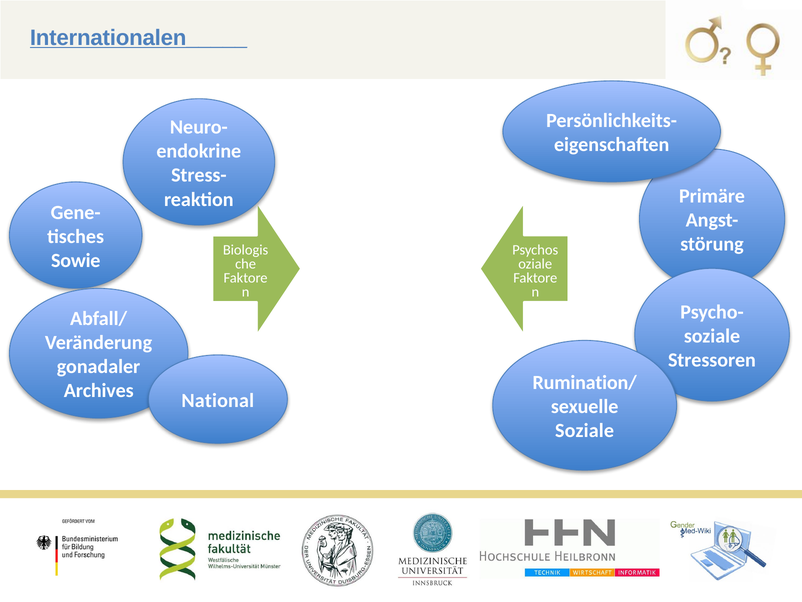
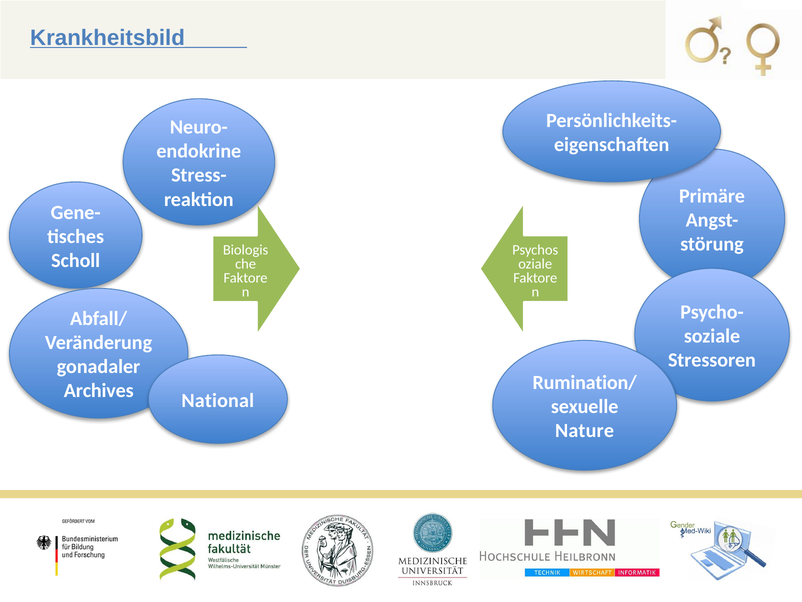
Internationalen_____: Internationalen_____ -> Krankheitsbild_____
Sowie: Sowie -> Scholl
Soziale at (585, 430): Soziale -> Nature
